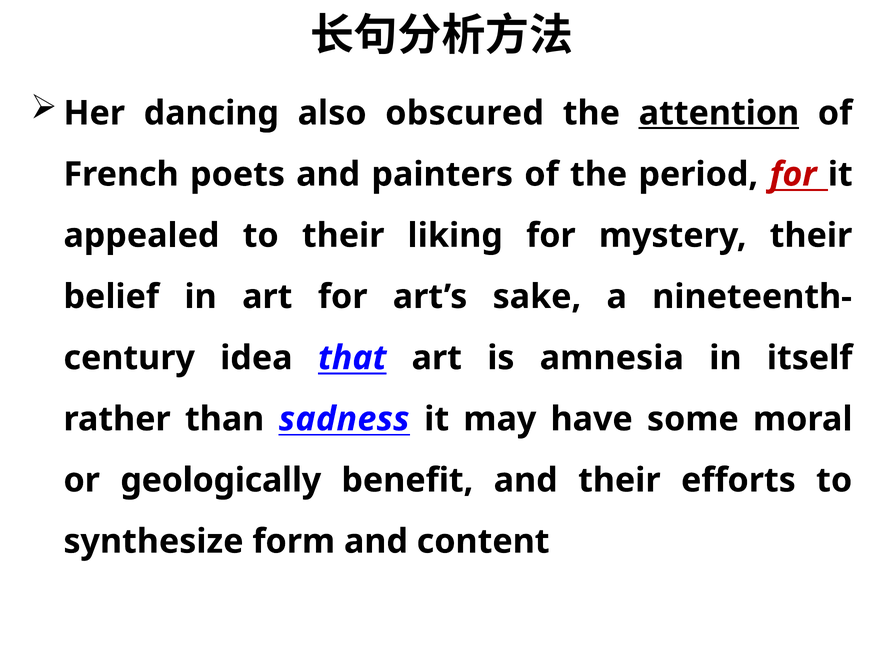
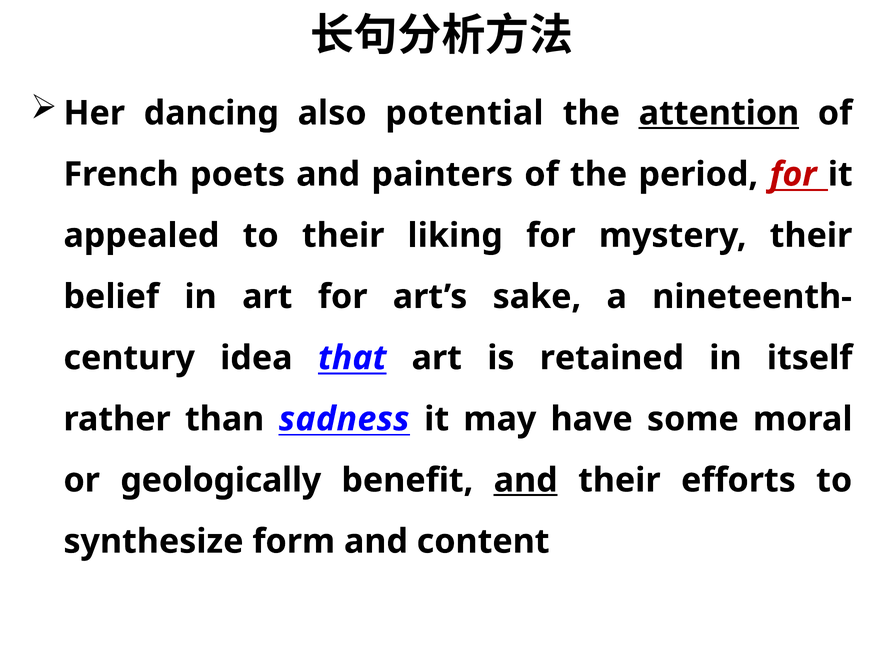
obscured: obscured -> potential
amnesia: amnesia -> retained
and at (526, 480) underline: none -> present
